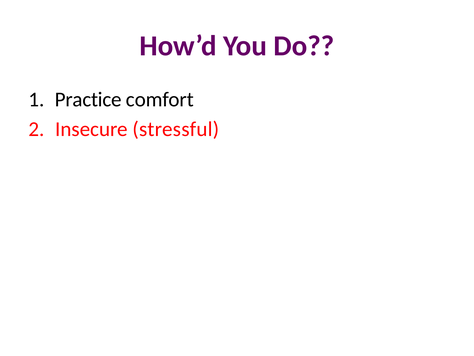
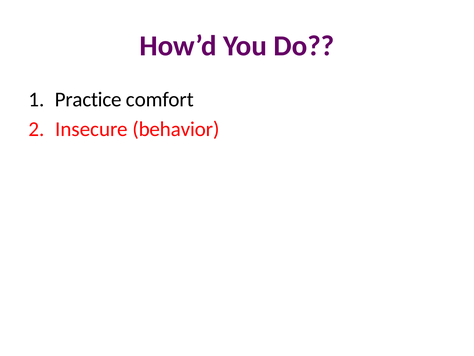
stressful: stressful -> behavior
